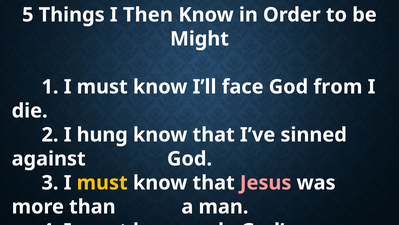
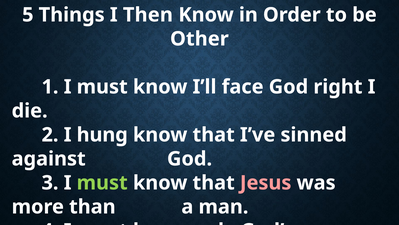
Might: Might -> Other
from: from -> right
must at (102, 182) colour: yellow -> light green
